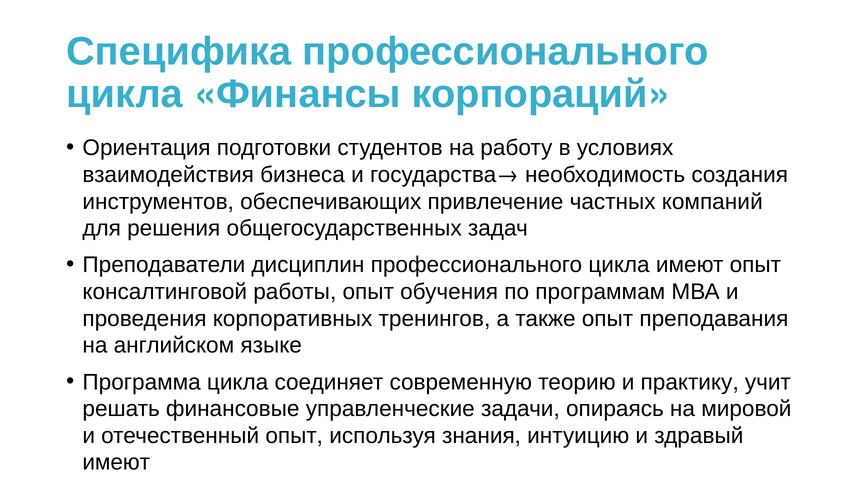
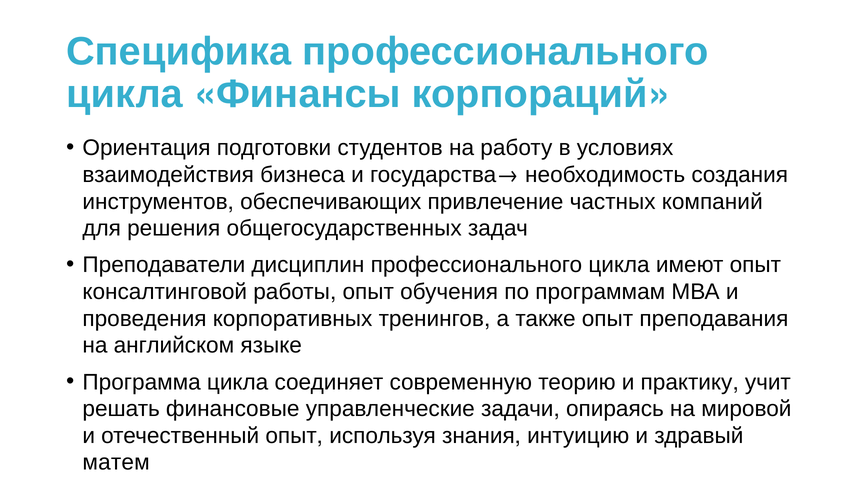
имеют at (116, 463): имеют -> матем
